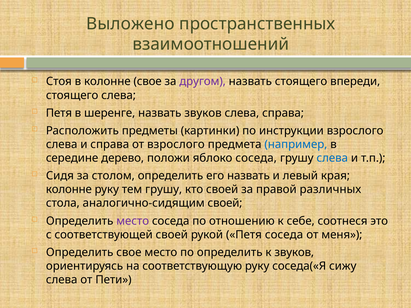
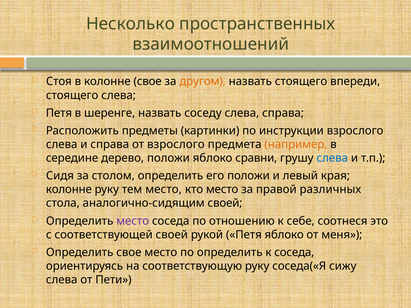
Выложено: Выложено -> Несколько
другом colour: purple -> orange
назвать звуков: звуков -> соседу
например colour: blue -> orange
яблоко соседа: соседа -> сравни
его назвать: назвать -> положи
тем грушу: грушу -> место
кто своей: своей -> место
Петя соседа: соседа -> яблоко
к звуков: звуков -> соседа
